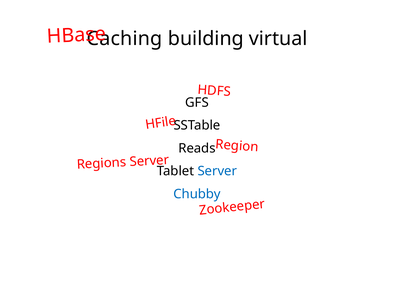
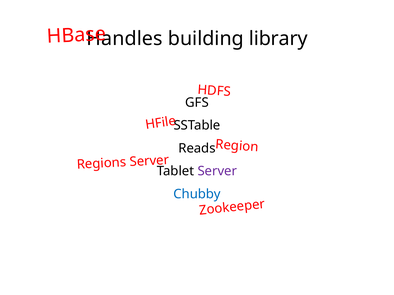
Caching: Caching -> Handles
virtual: virtual -> library
Server at (217, 171) colour: blue -> purple
